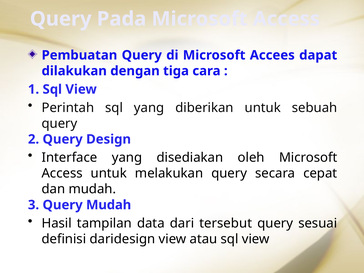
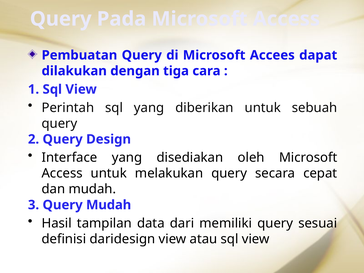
tersebut: tersebut -> memiliki
